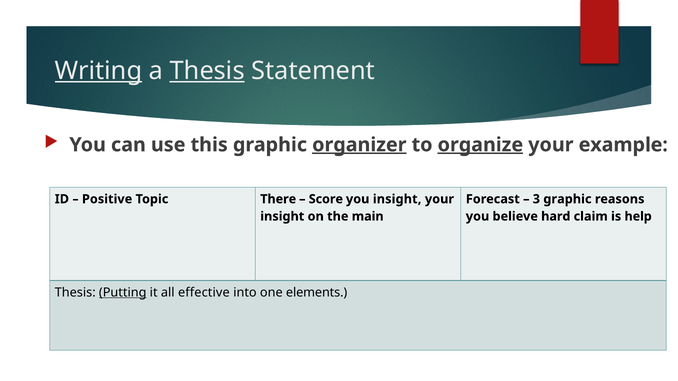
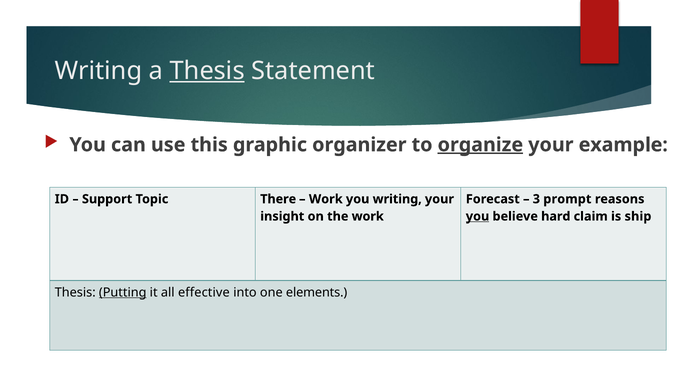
Writing at (99, 71) underline: present -> none
organizer underline: present -> none
Positive: Positive -> Support
Score at (326, 199): Score -> Work
you insight: insight -> writing
3 graphic: graphic -> prompt
the main: main -> work
you at (478, 217) underline: none -> present
help: help -> ship
